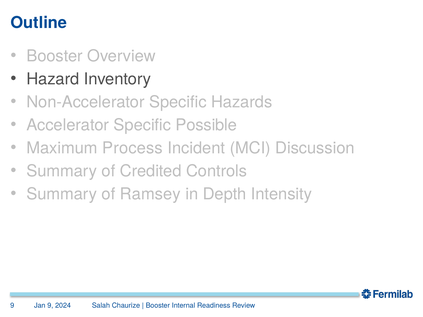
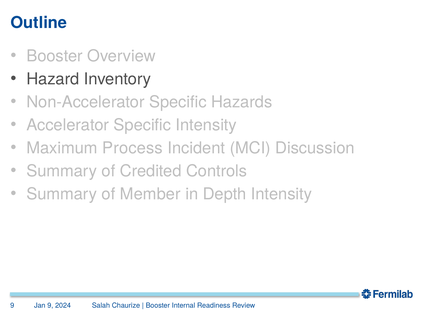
Specific Possible: Possible -> Intensity
Ramsey: Ramsey -> Member
